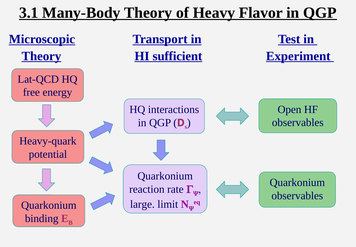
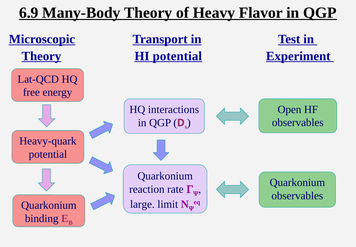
3.1: 3.1 -> 6.9
HI sufficient: sufficient -> potential
